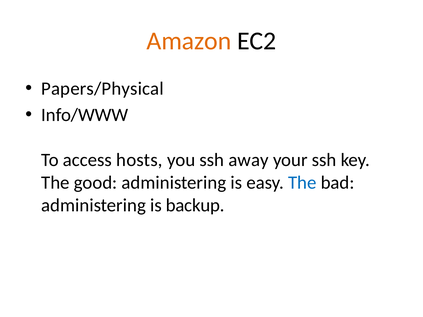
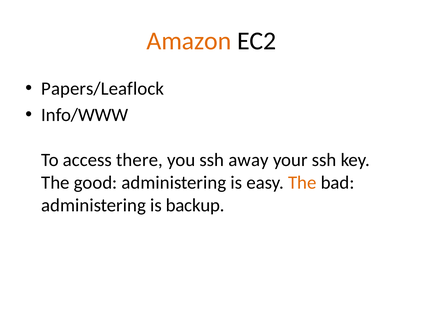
Papers/Physical: Papers/Physical -> Papers/Leaflock
hosts: hosts -> there
The at (302, 183) colour: blue -> orange
